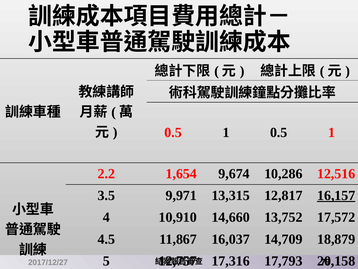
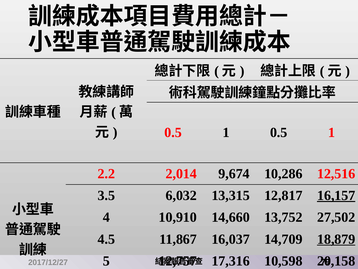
1,654: 1,654 -> 2,014
9,971: 9,971 -> 6,032
17,572: 17,572 -> 27,502
18,879 underline: none -> present
17,793: 17,793 -> 10,598
